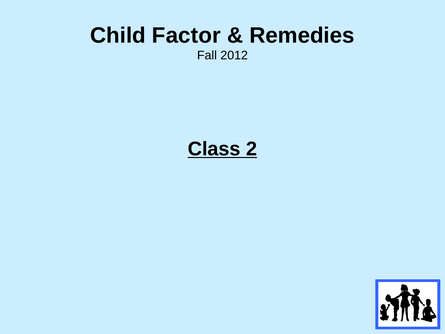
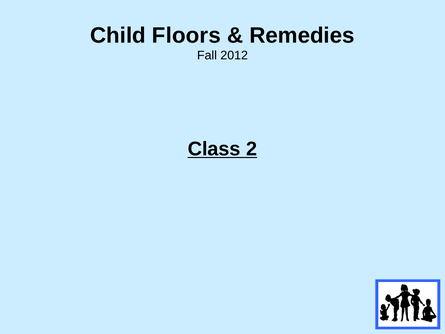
Factor: Factor -> Floors
